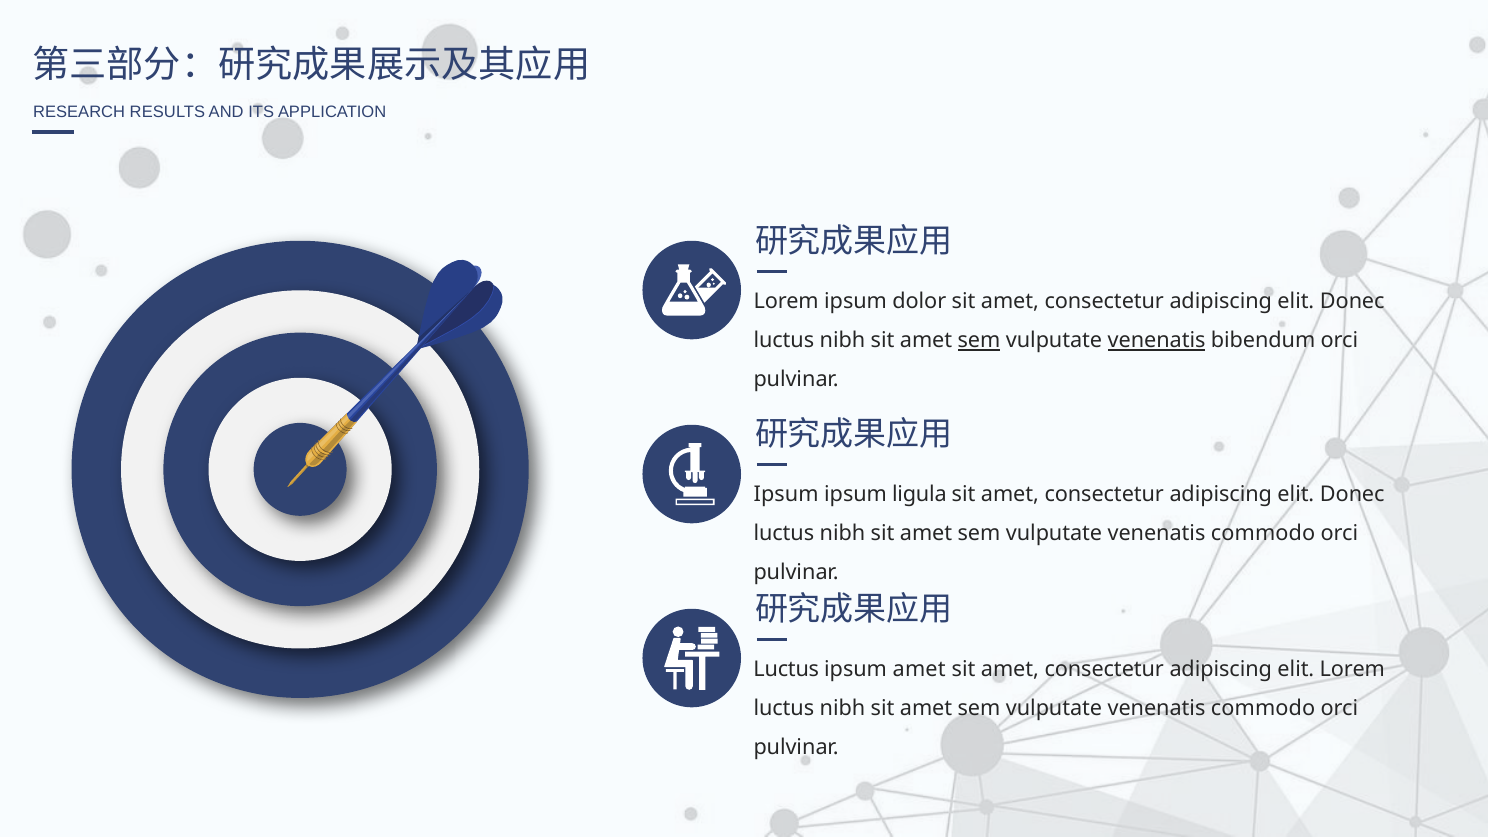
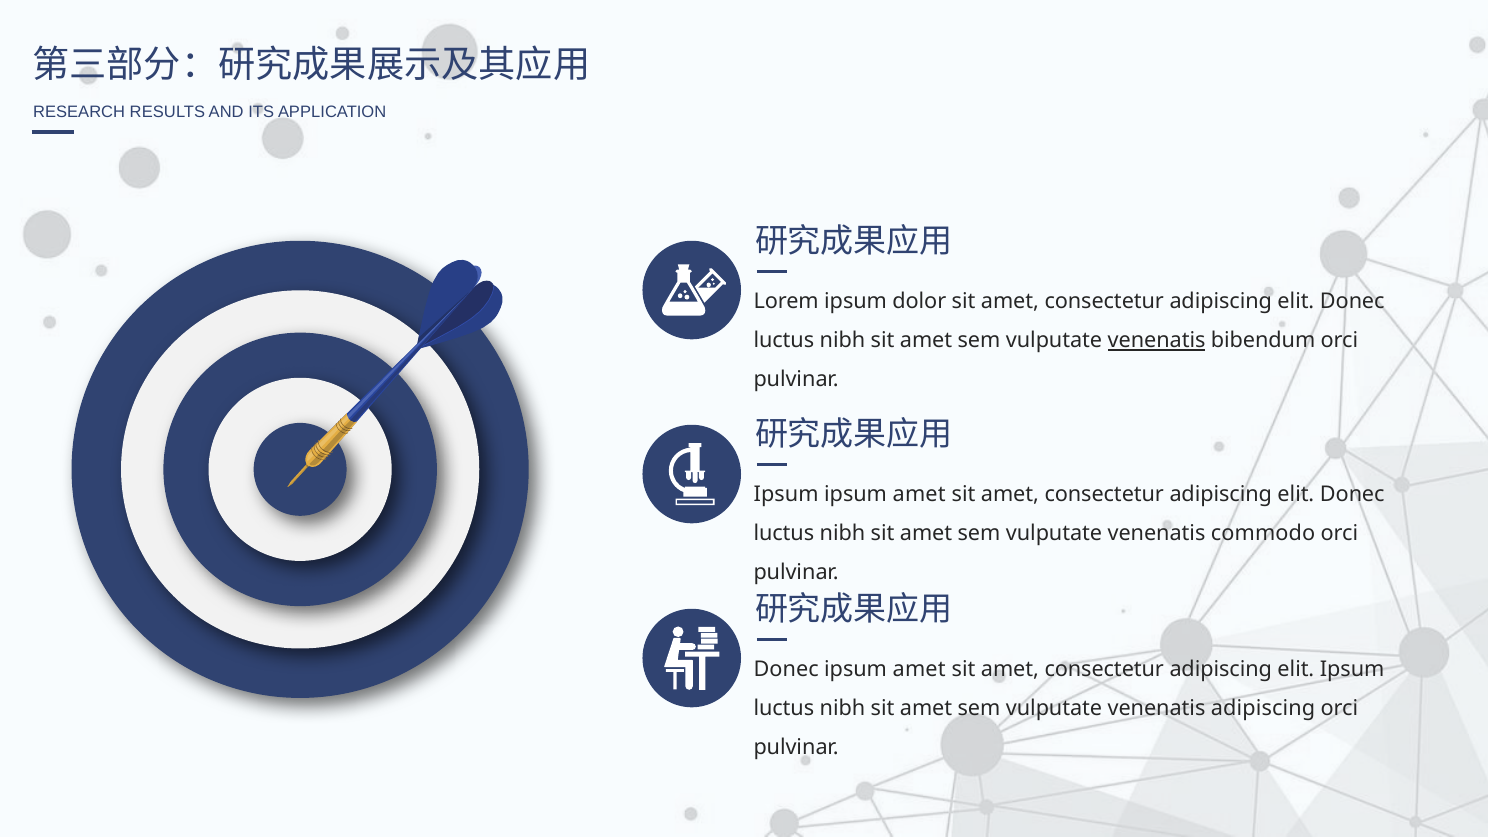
sem at (979, 341) underline: present -> none
ligula at (919, 495): ligula -> amet
Luctus at (786, 670): Luctus -> Donec
elit Lorem: Lorem -> Ipsum
commodo at (1263, 709): commodo -> adipiscing
